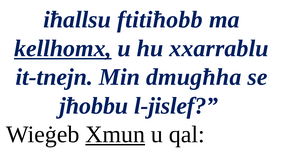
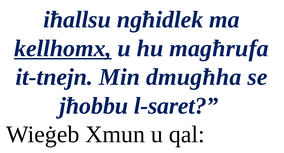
ftitiħobb: ftitiħobb -> ngħidlek
xxarrablu: xxarrablu -> magħrufa
l-jislef: l-jislef -> l-saret
Xmun underline: present -> none
